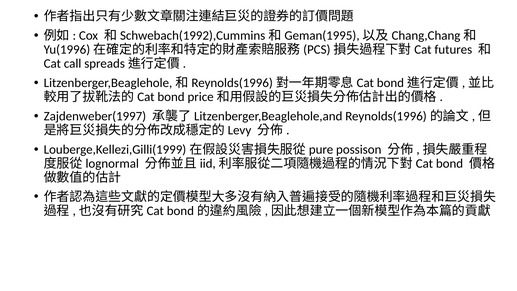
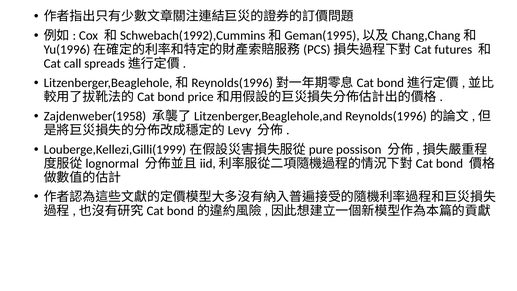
Zajdenweber(1997: Zajdenweber(1997 -> Zajdenweber(1958
